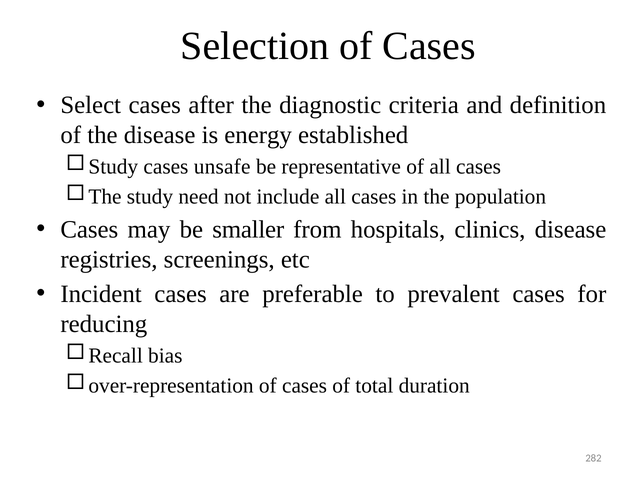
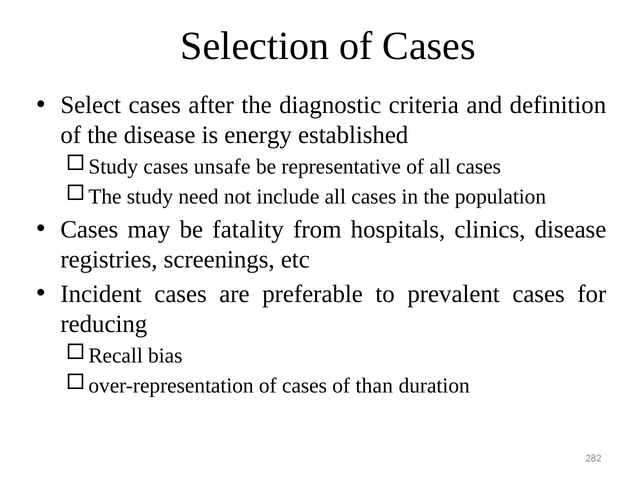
smaller: smaller -> fatality
total: total -> than
